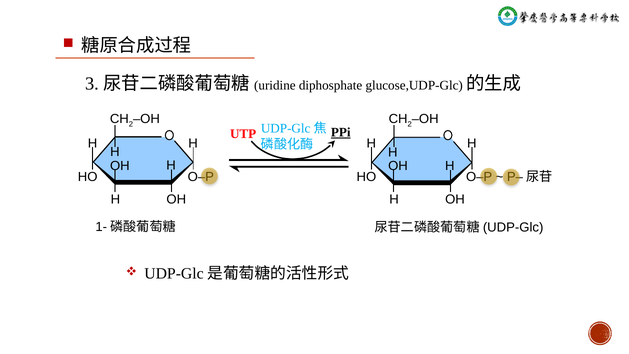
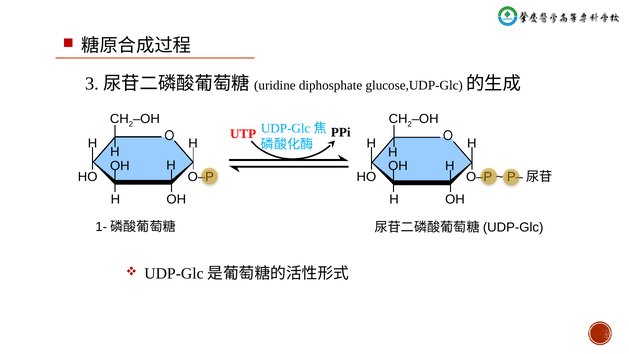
PPi underline: present -> none
